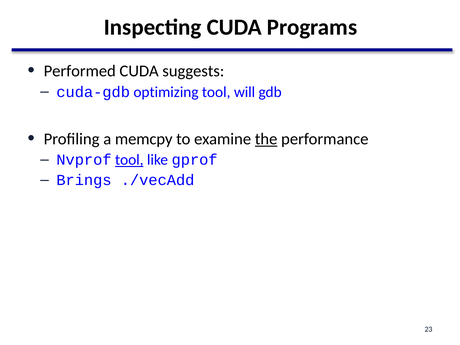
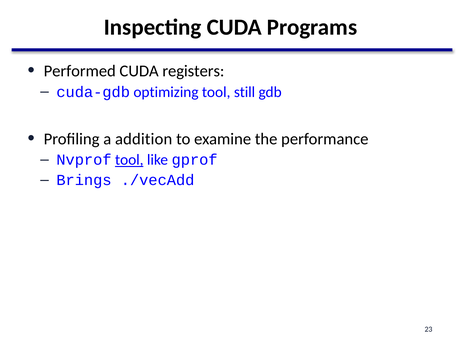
suggests: suggests -> registers
will: will -> still
memcpy: memcpy -> addition
the underline: present -> none
